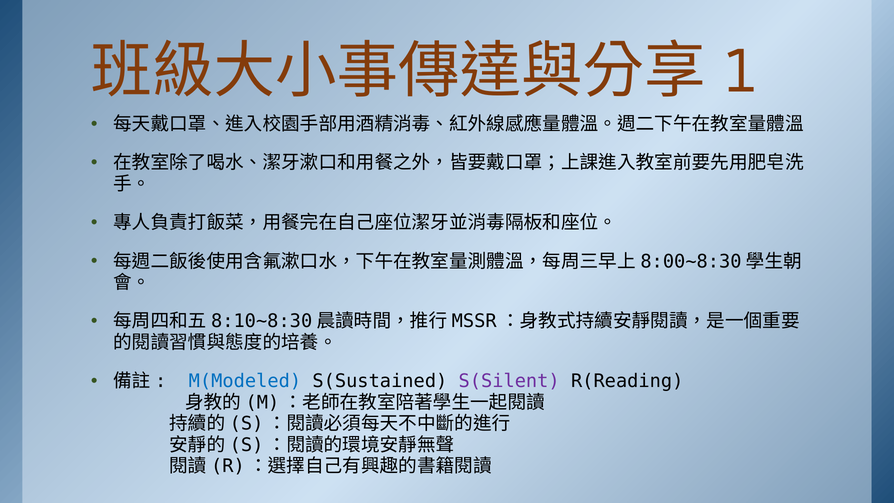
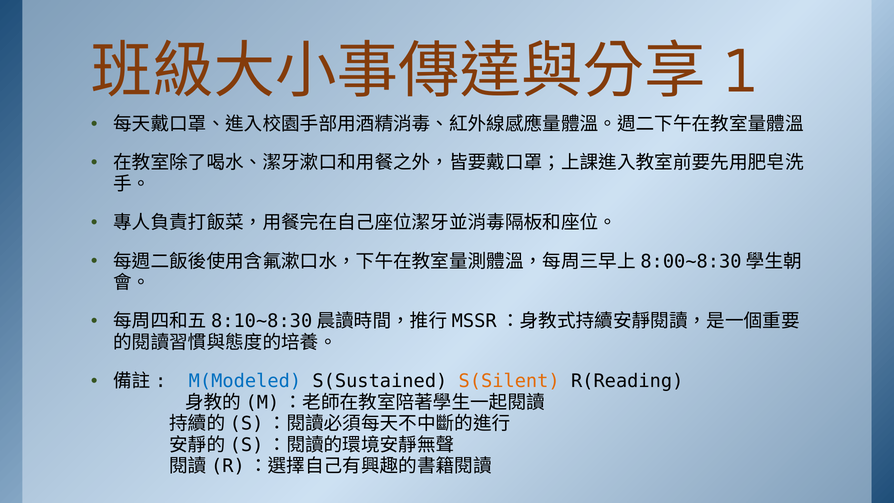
S(Silent colour: purple -> orange
